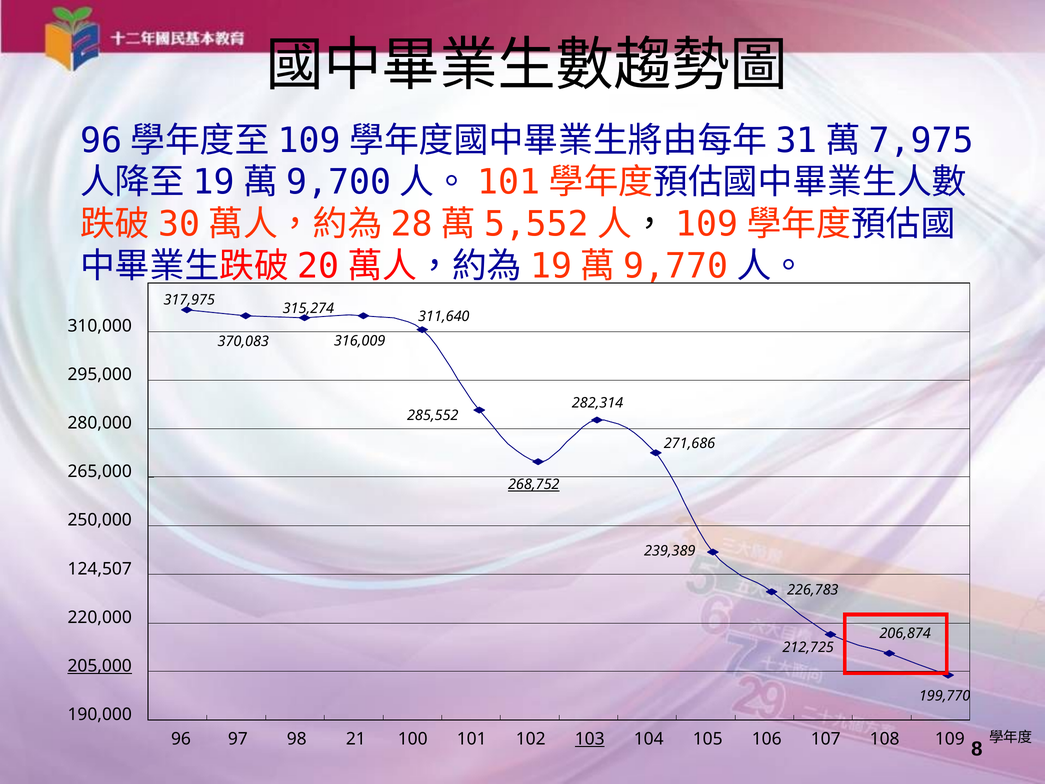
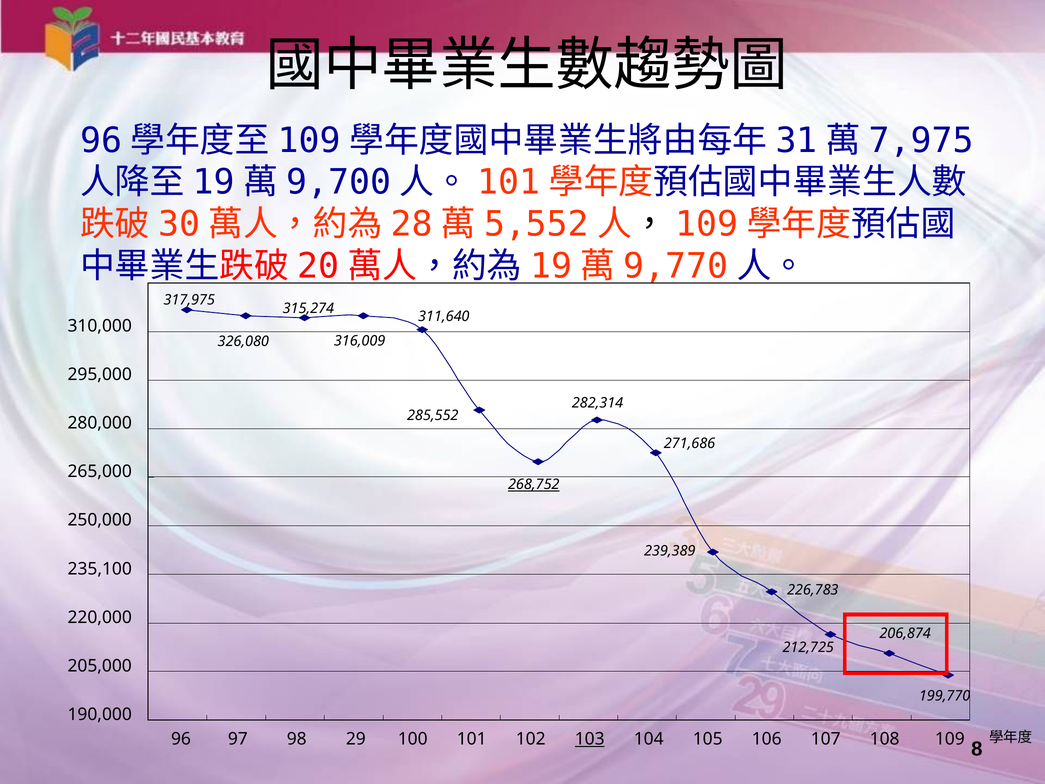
370,083: 370,083 -> 326,080
124,507: 124,507 -> 235,100
205,000 underline: present -> none
21: 21 -> 29
